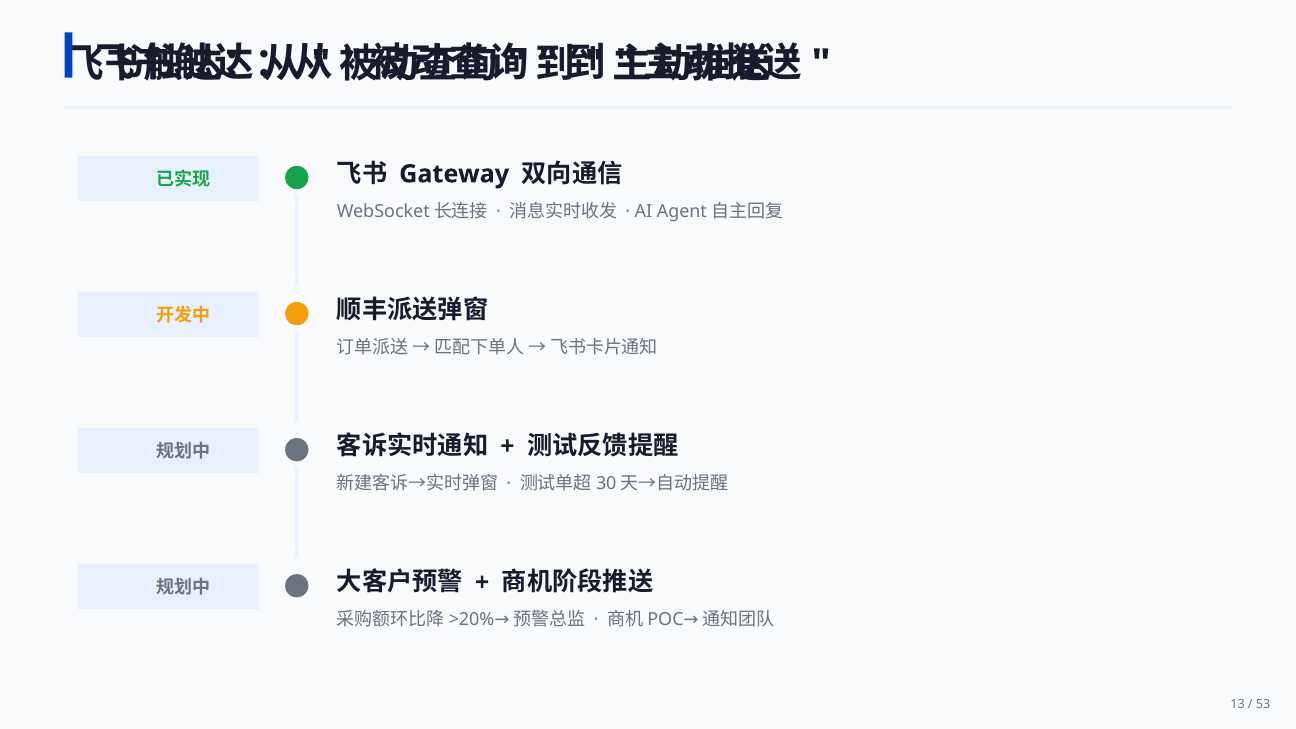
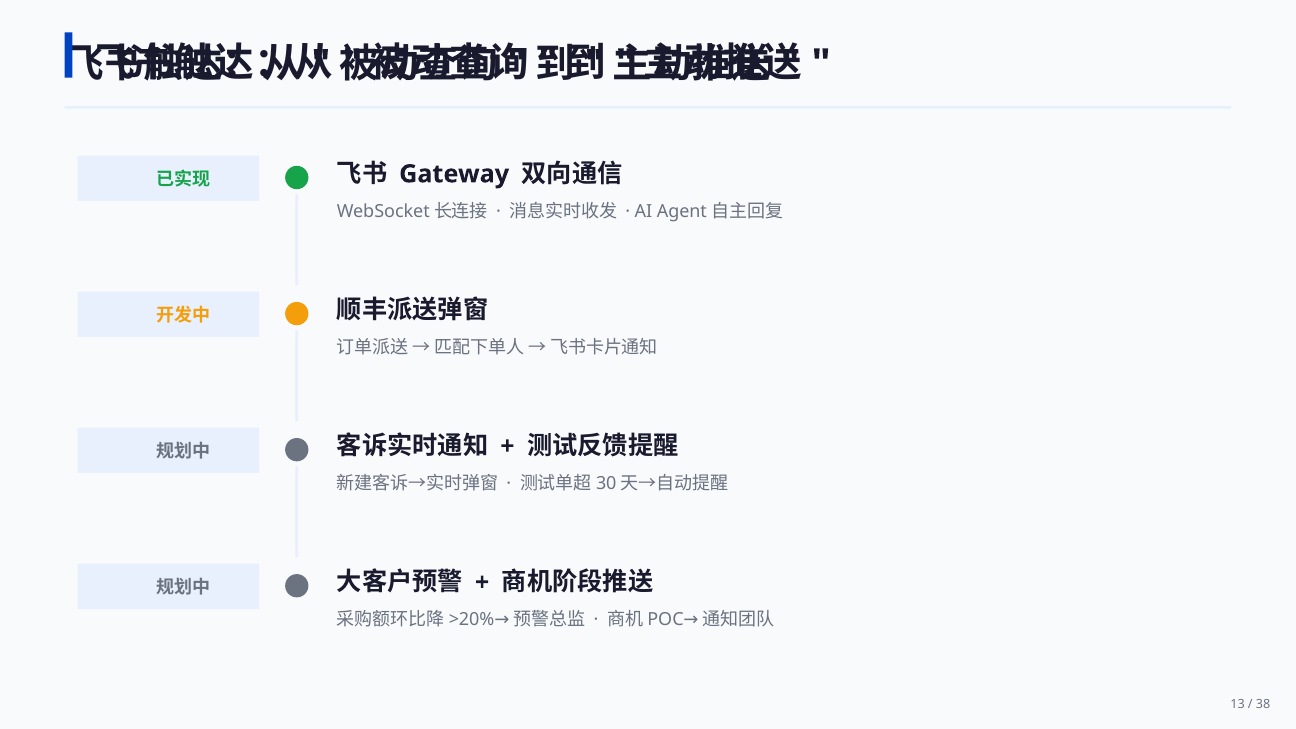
53: 53 -> 38
